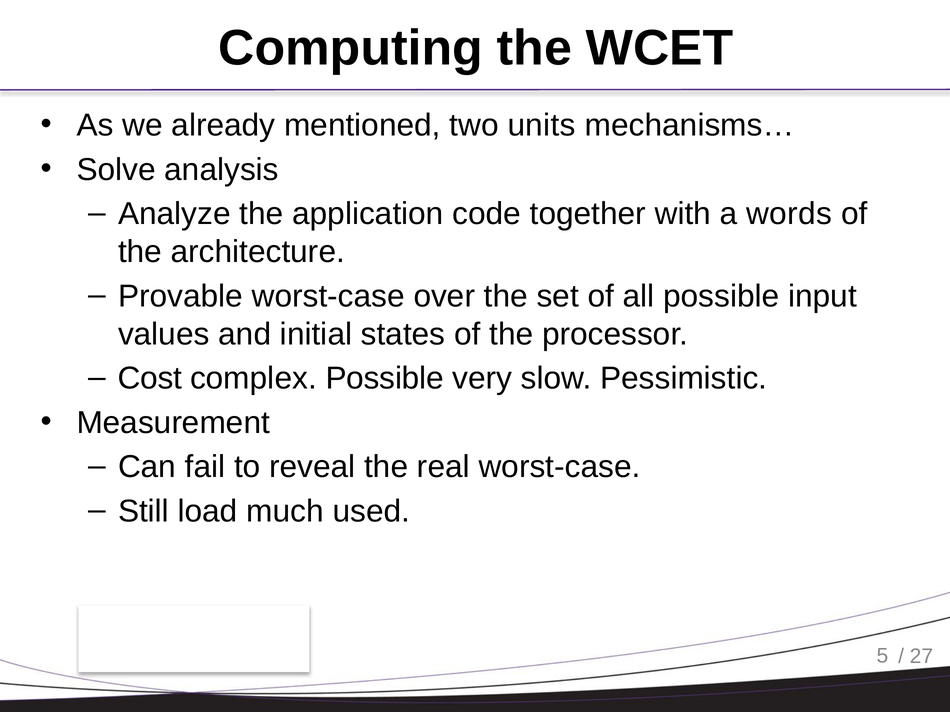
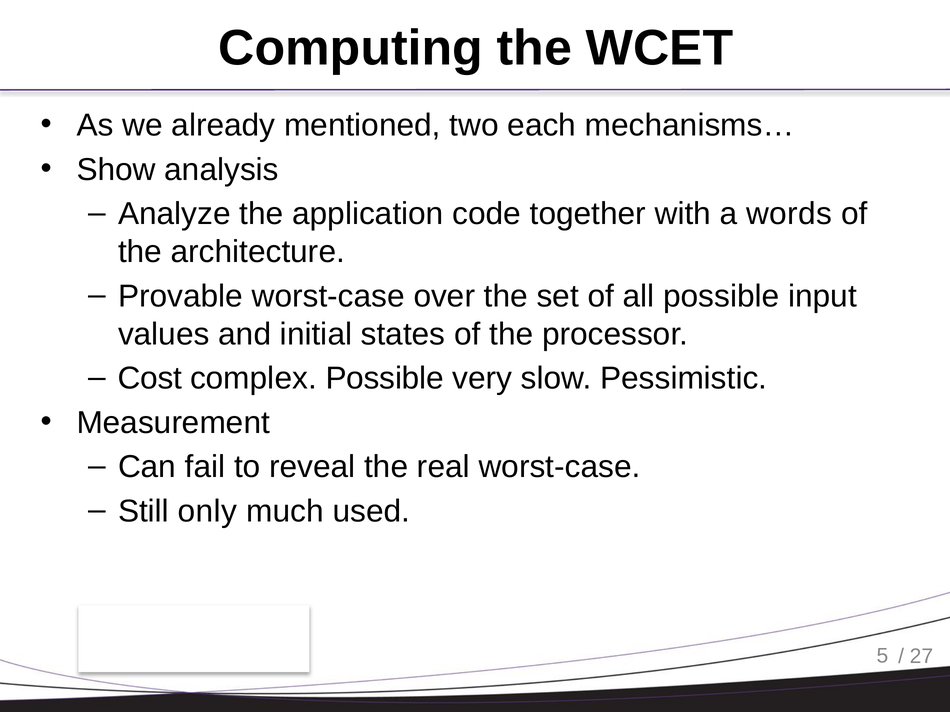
units: units -> each
Solve: Solve -> Show
load: load -> only
